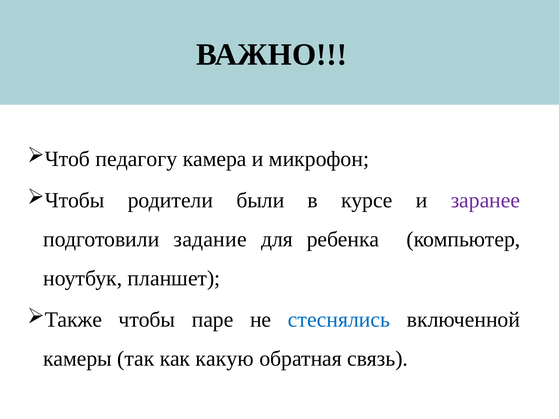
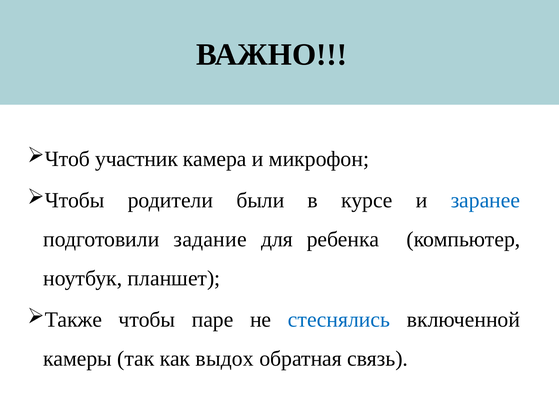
педагогу: педагогу -> участник
заранее colour: purple -> blue
какую: какую -> выдох
